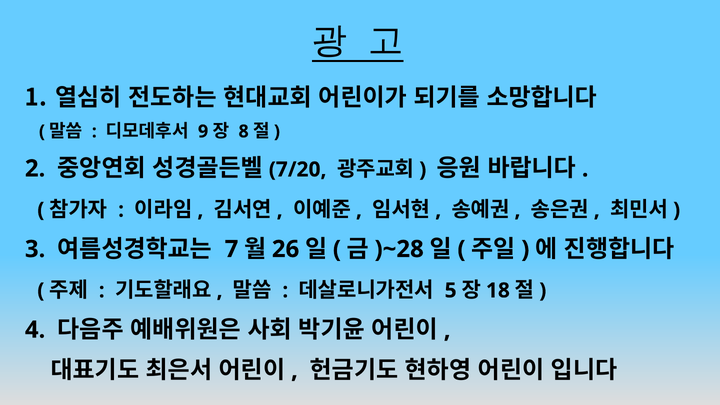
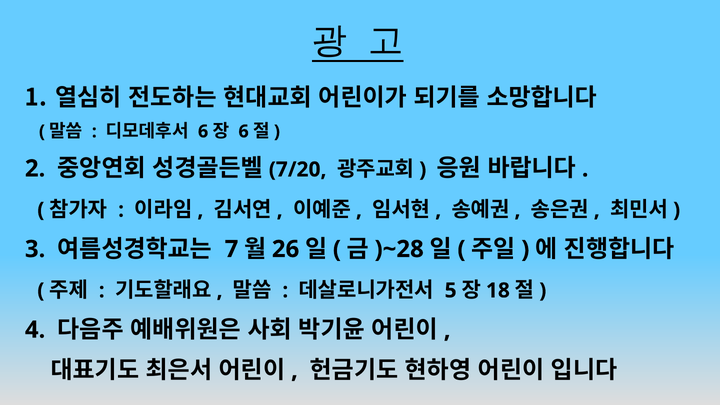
9 at (203, 131): 9 -> 6
8 at (244, 131): 8 -> 6
